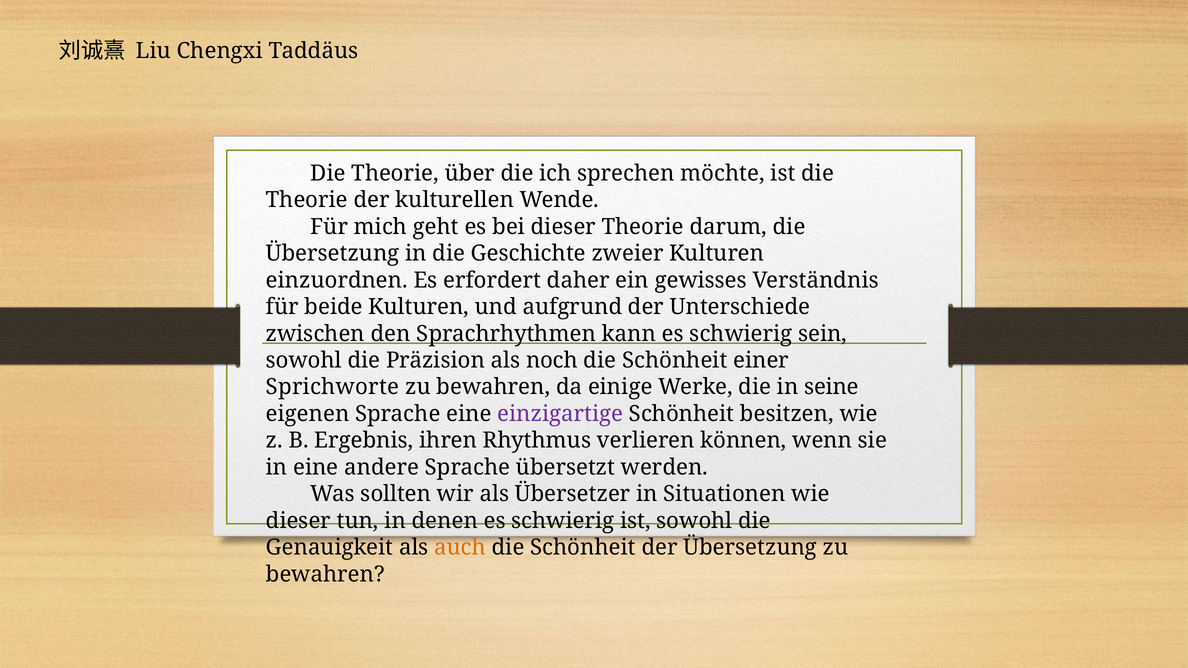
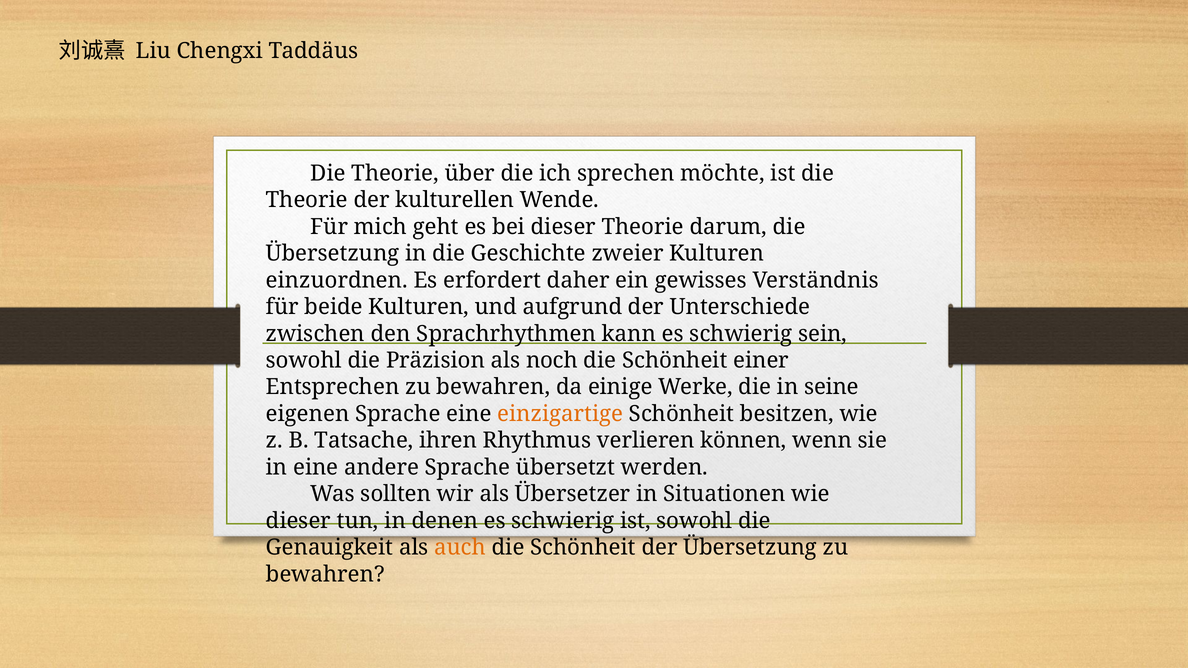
Sprichworte: Sprichworte -> Entsprechen
einzigartige colour: purple -> orange
Ergebnis: Ergebnis -> Tatsache
